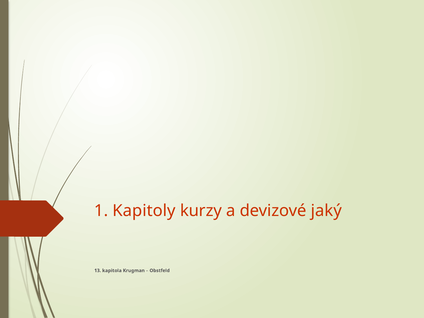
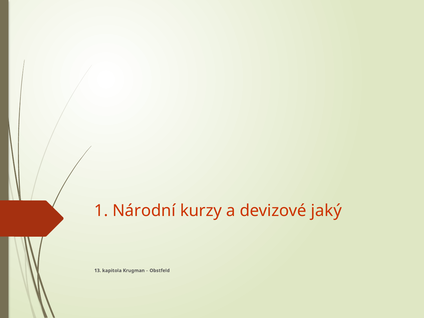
Kapitoly: Kapitoly -> Národní
